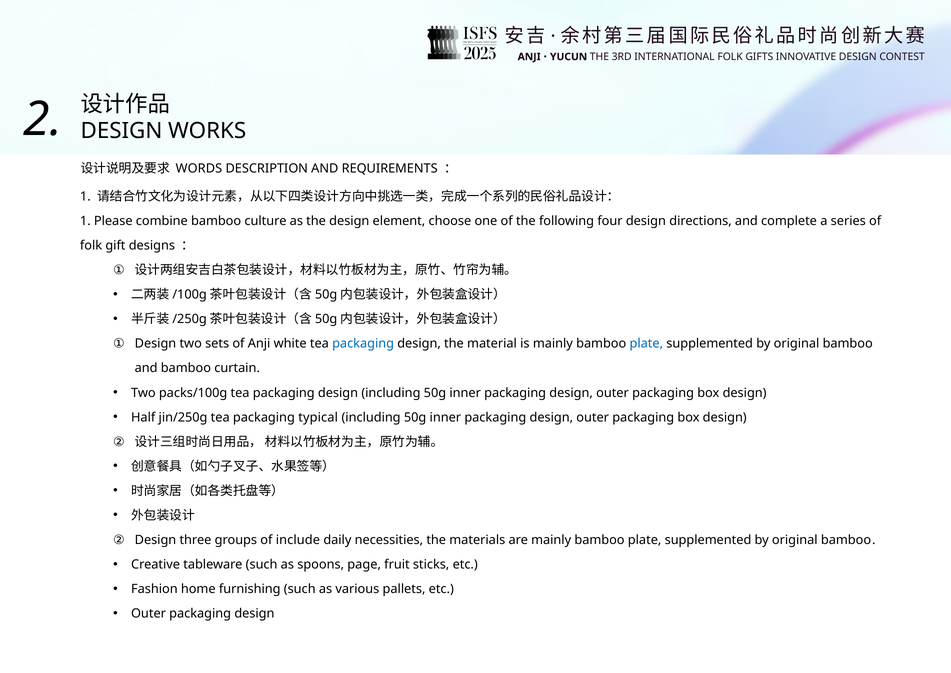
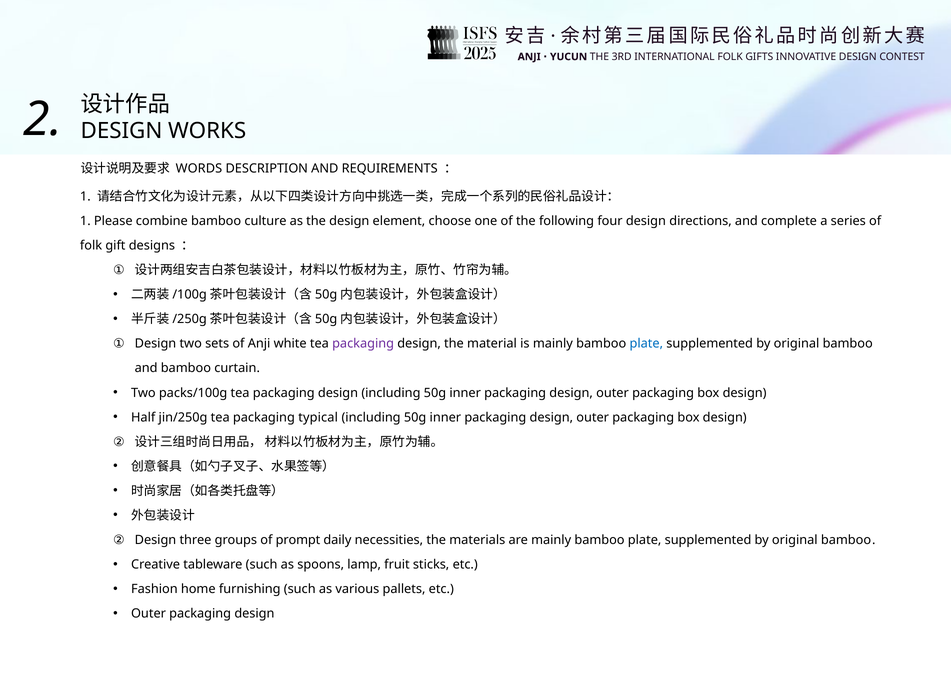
packaging at (363, 343) colour: blue -> purple
include: include -> prompt
page: page -> lamp
